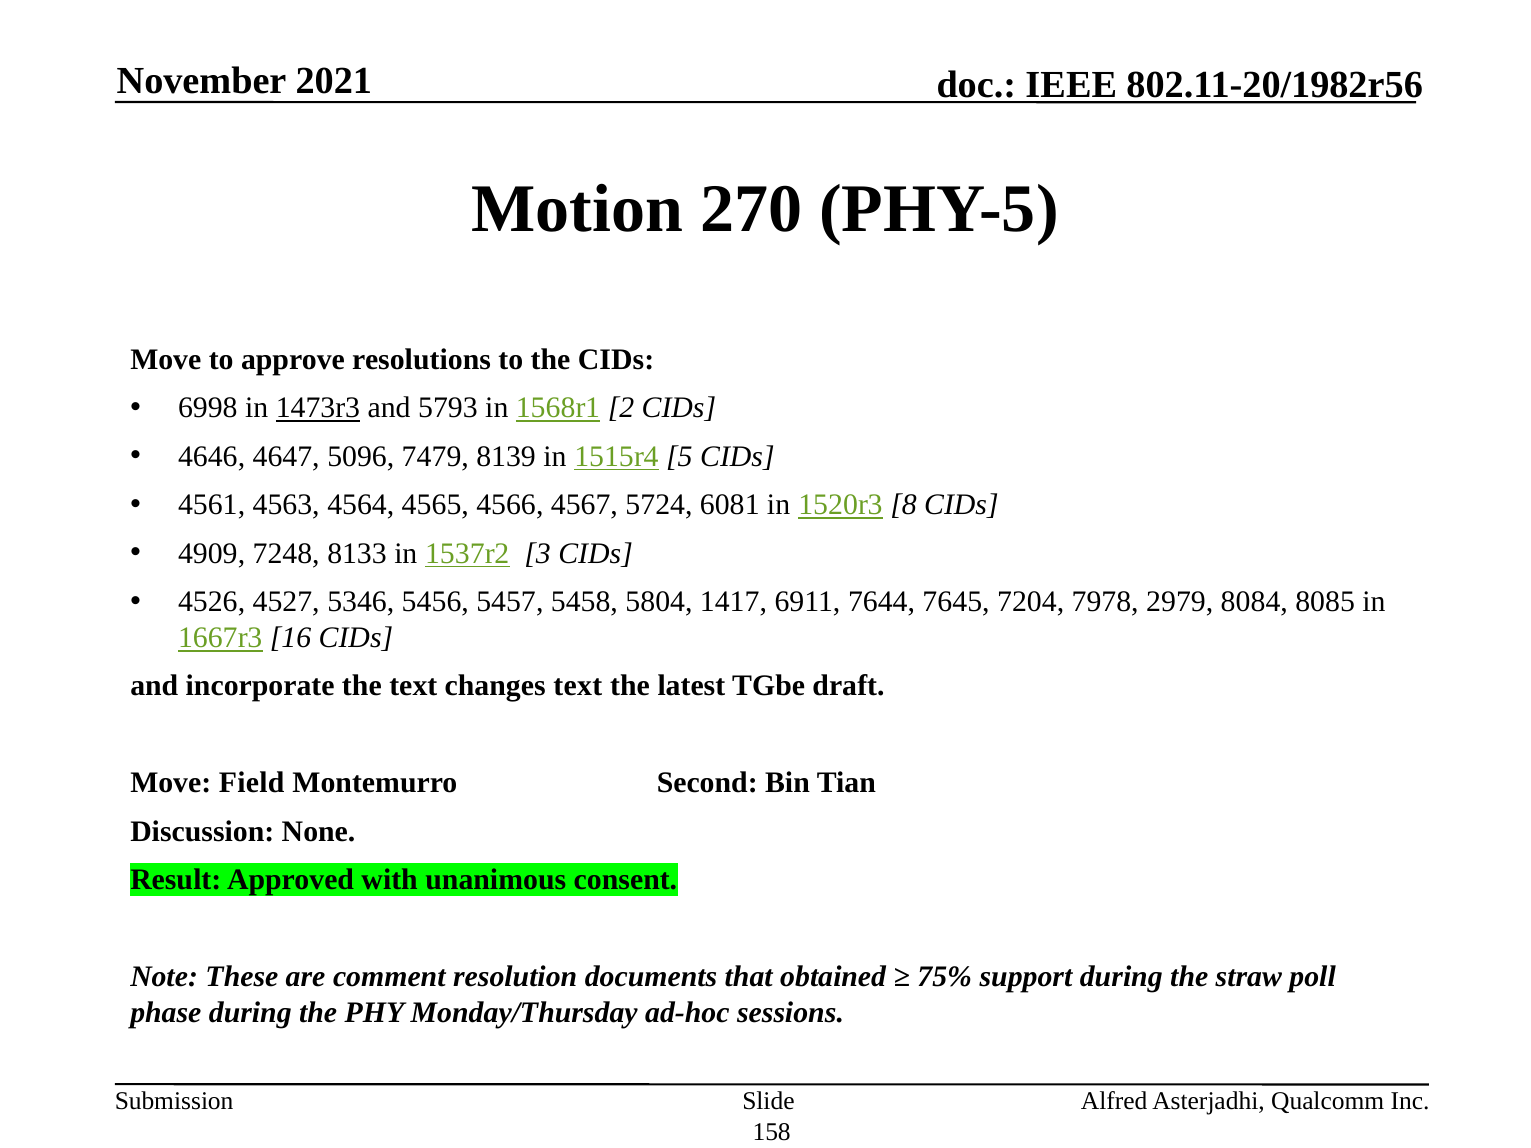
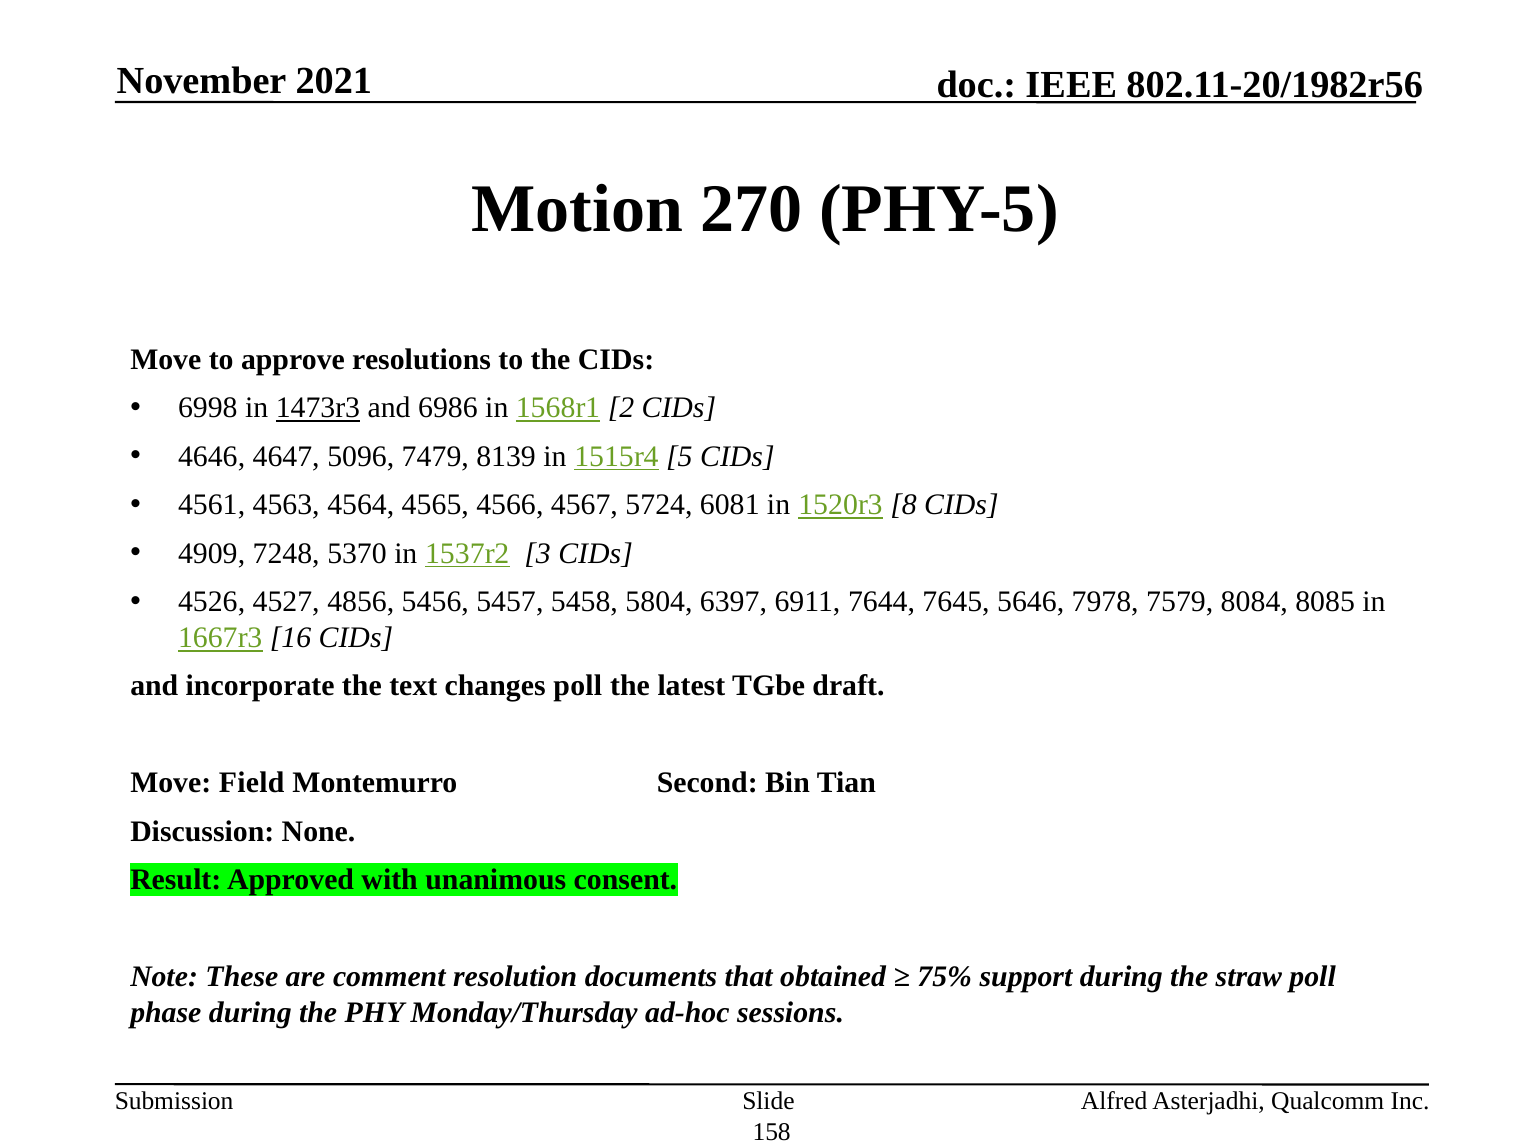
5793: 5793 -> 6986
8133: 8133 -> 5370
5346: 5346 -> 4856
1417: 1417 -> 6397
7204: 7204 -> 5646
2979: 2979 -> 7579
changes text: text -> poll
